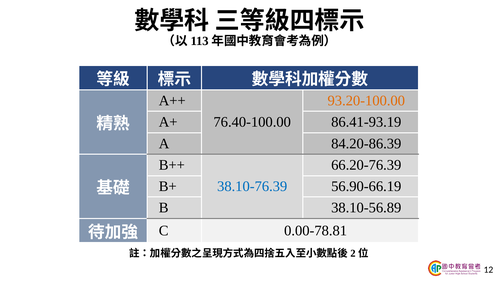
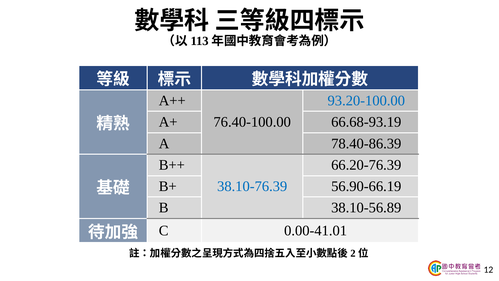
93.20-100.00 colour: orange -> blue
86.41-93.19: 86.41-93.19 -> 66.68-93.19
84.20-86.39: 84.20-86.39 -> 78.40-86.39
0.00-78.81: 0.00-78.81 -> 0.00-41.01
